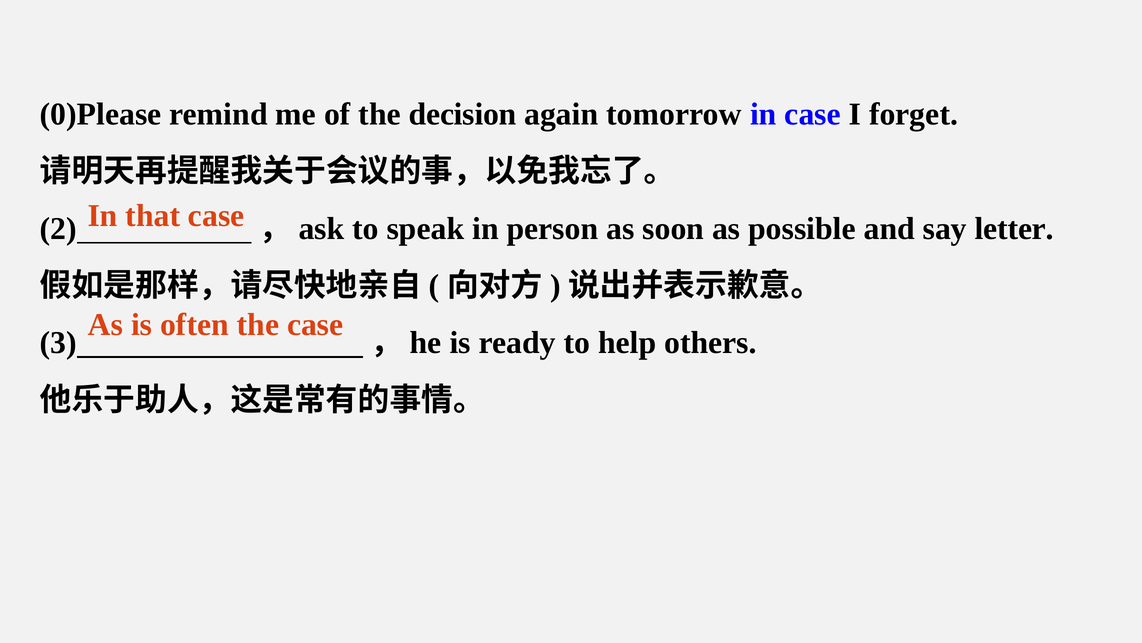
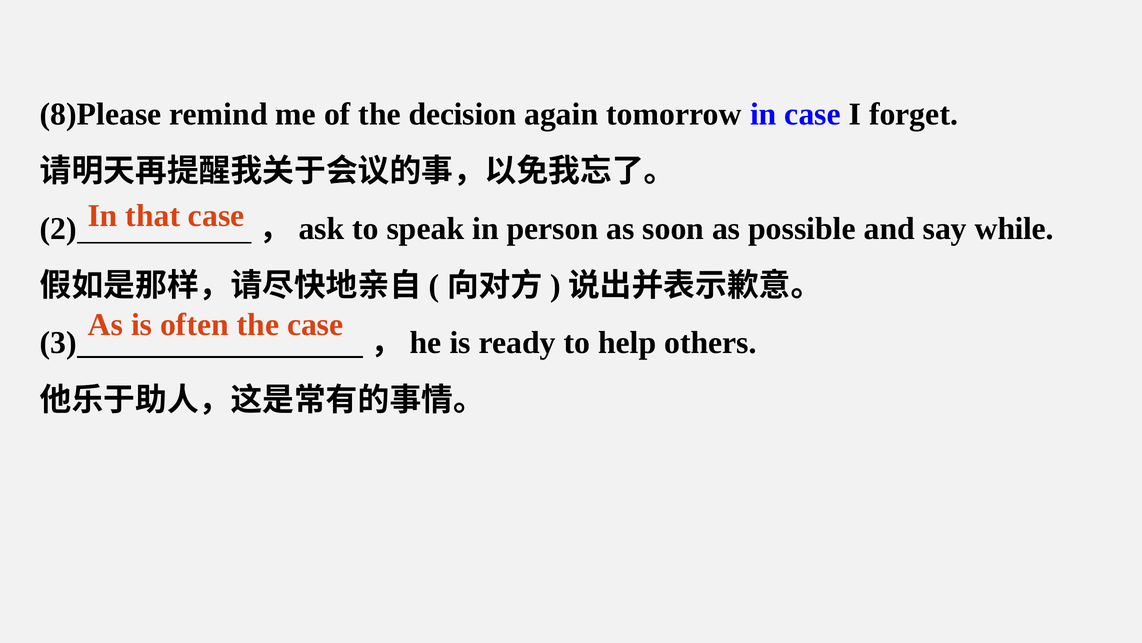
0)Please: 0)Please -> 8)Please
letter: letter -> while
